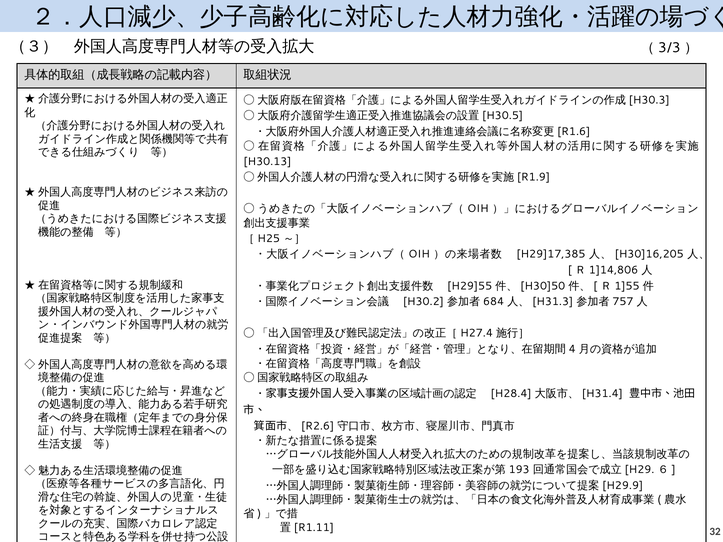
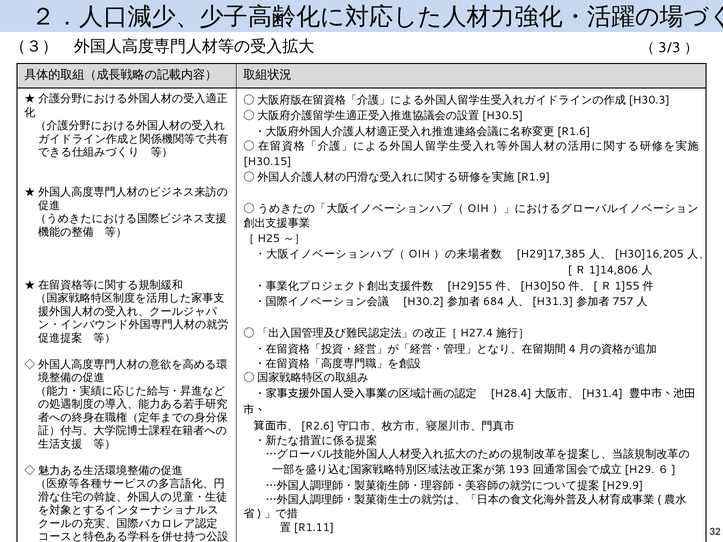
H30.13: H30.13 -> H30.15
